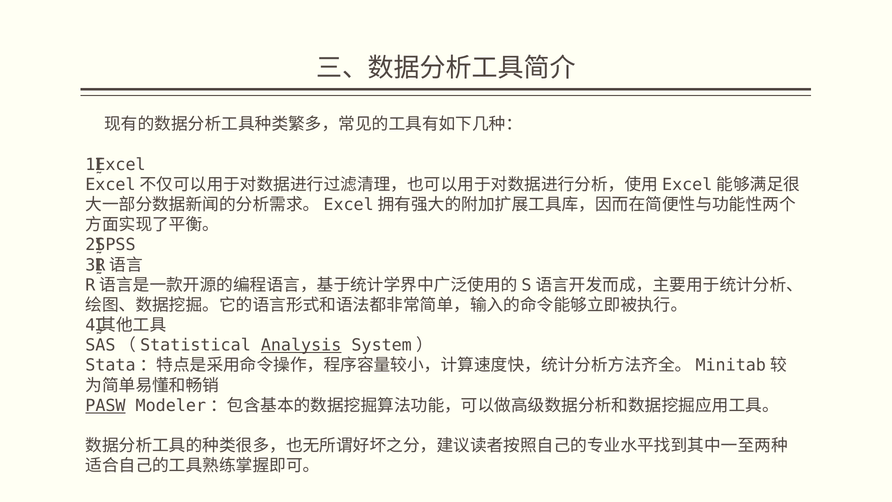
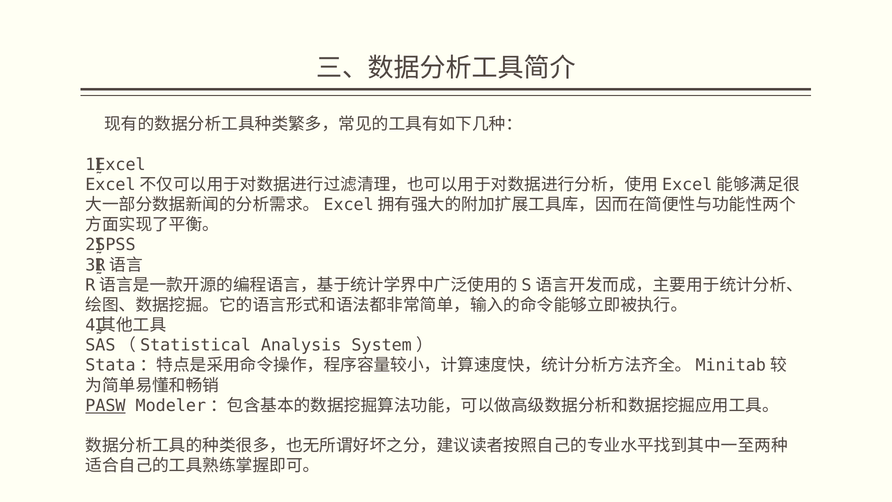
Analysis underline: present -> none
